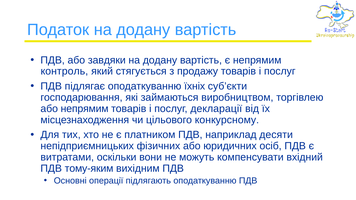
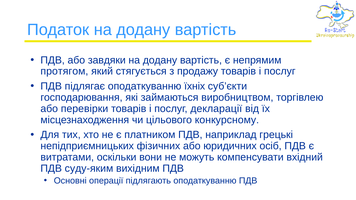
контроль: контроль -> протягом
або непрямим: непрямим -> перевірки
десяти: десяти -> грецькі
тому-яким: тому-яким -> суду-яким
